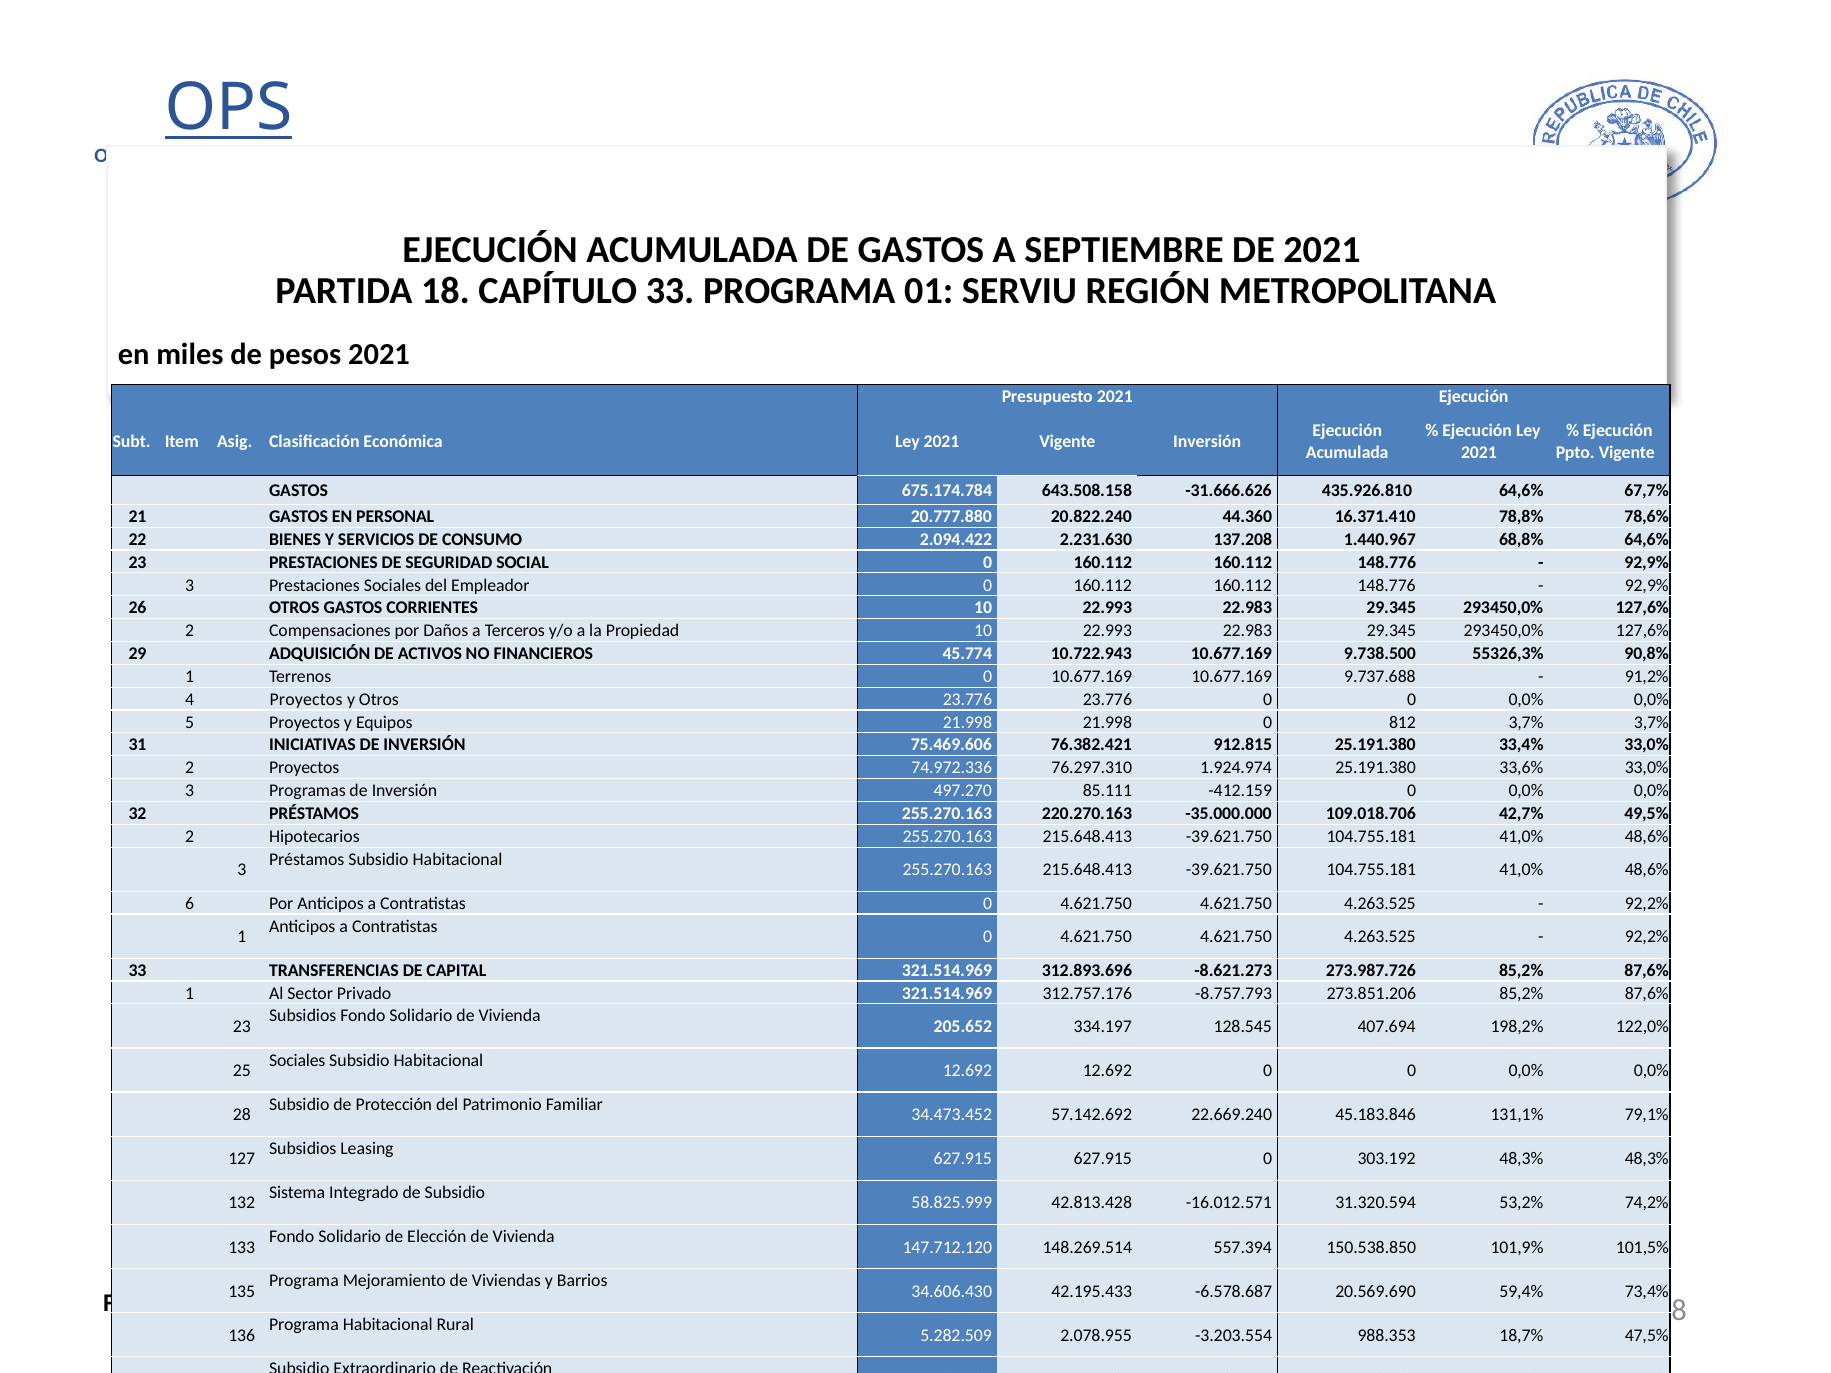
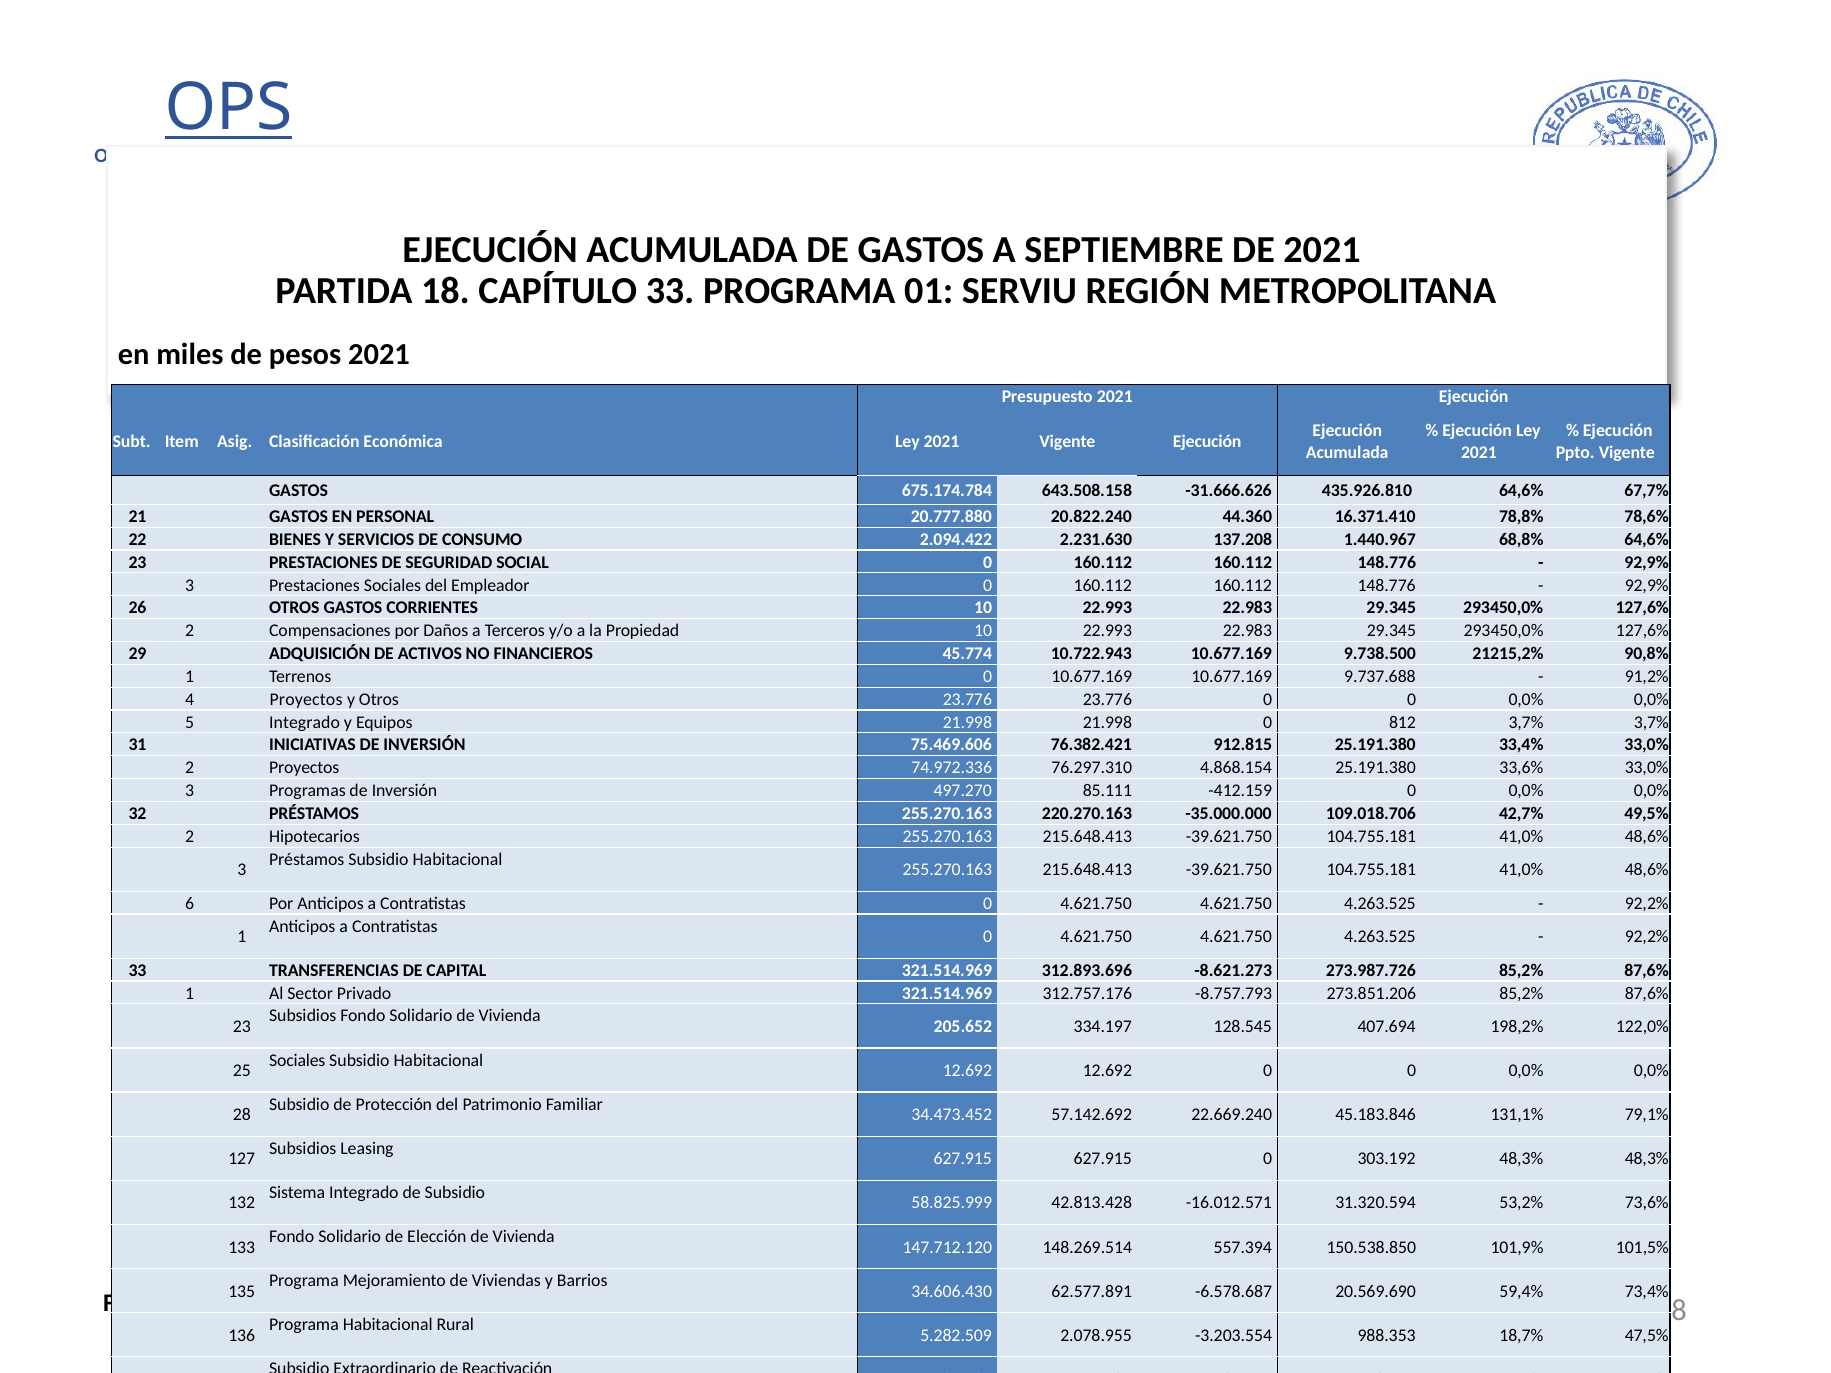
Vigente Inversión: Inversión -> Ejecución
55326,3%: 55326,3% -> 21215,2%
5 Proyectos: Proyectos -> Integrado
1.924.974: 1.924.974 -> 4.868.154
53,2% 74,2%: 74,2% -> 73,6%
42.195.433: 42.195.433 -> 62.577.891
